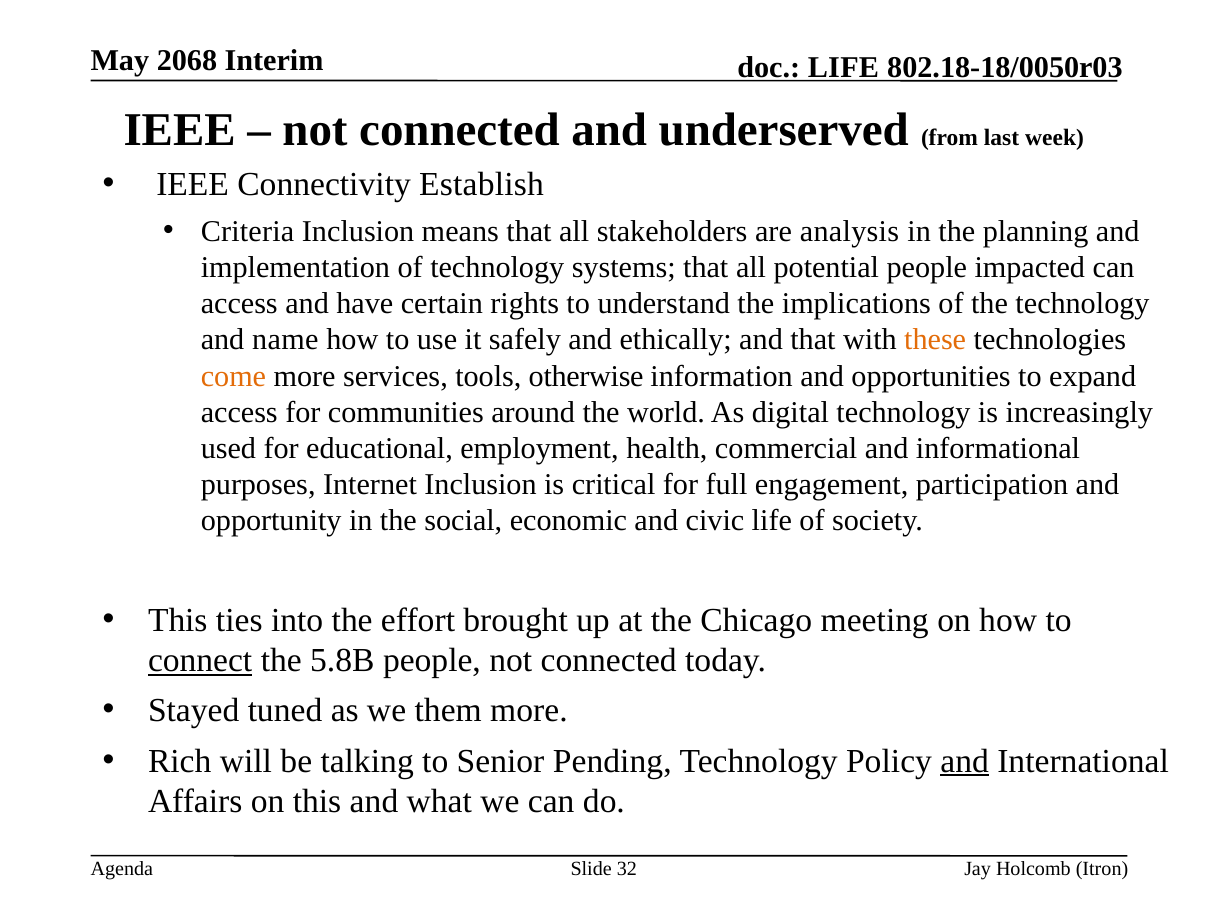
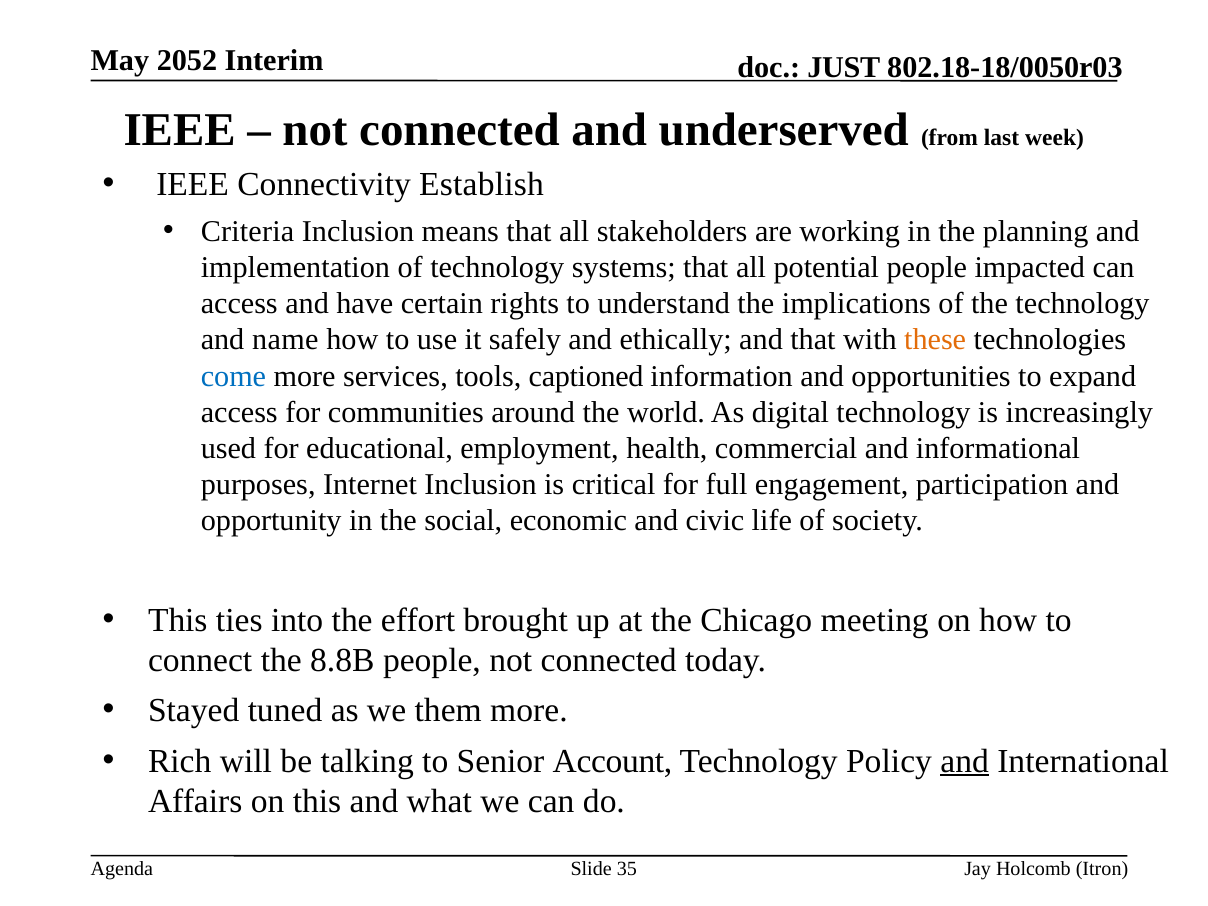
2068: 2068 -> 2052
LIFE at (843, 67): LIFE -> JUST
analysis: analysis -> working
come colour: orange -> blue
otherwise: otherwise -> captioned
connect underline: present -> none
5.8B: 5.8B -> 8.8B
Pending: Pending -> Account
32: 32 -> 35
